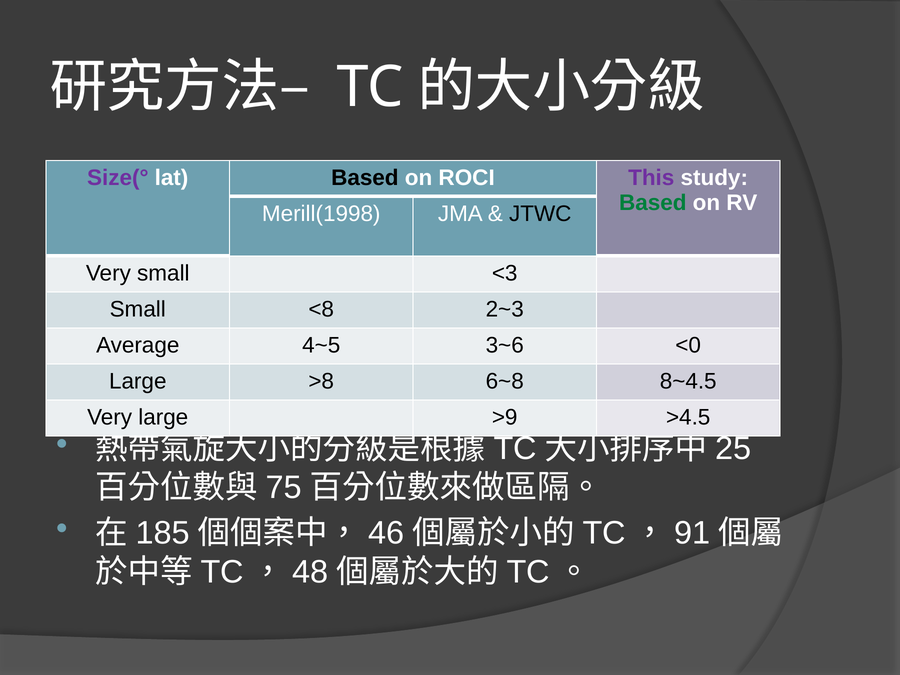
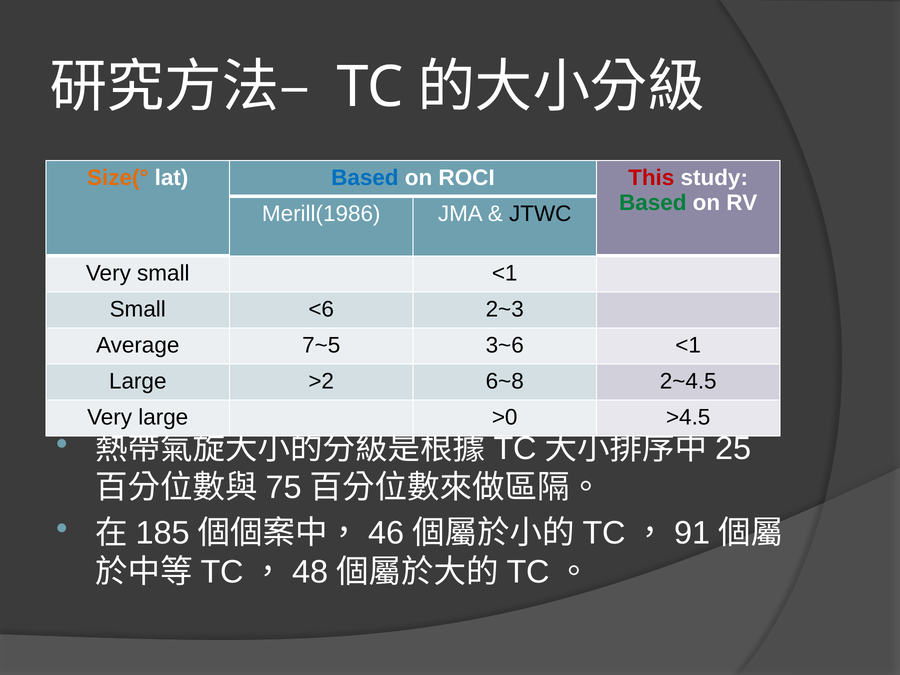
Size(° colour: purple -> orange
Based at (365, 178) colour: black -> blue
This colour: purple -> red
Merill(1998: Merill(1998 -> Merill(1986
small <3: <3 -> <1
<8: <8 -> <6
4~5: 4~5 -> 7~5
3~6 <0: <0 -> <1
>8: >8 -> >2
8~4.5: 8~4.5 -> 2~4.5
>9: >9 -> >0
